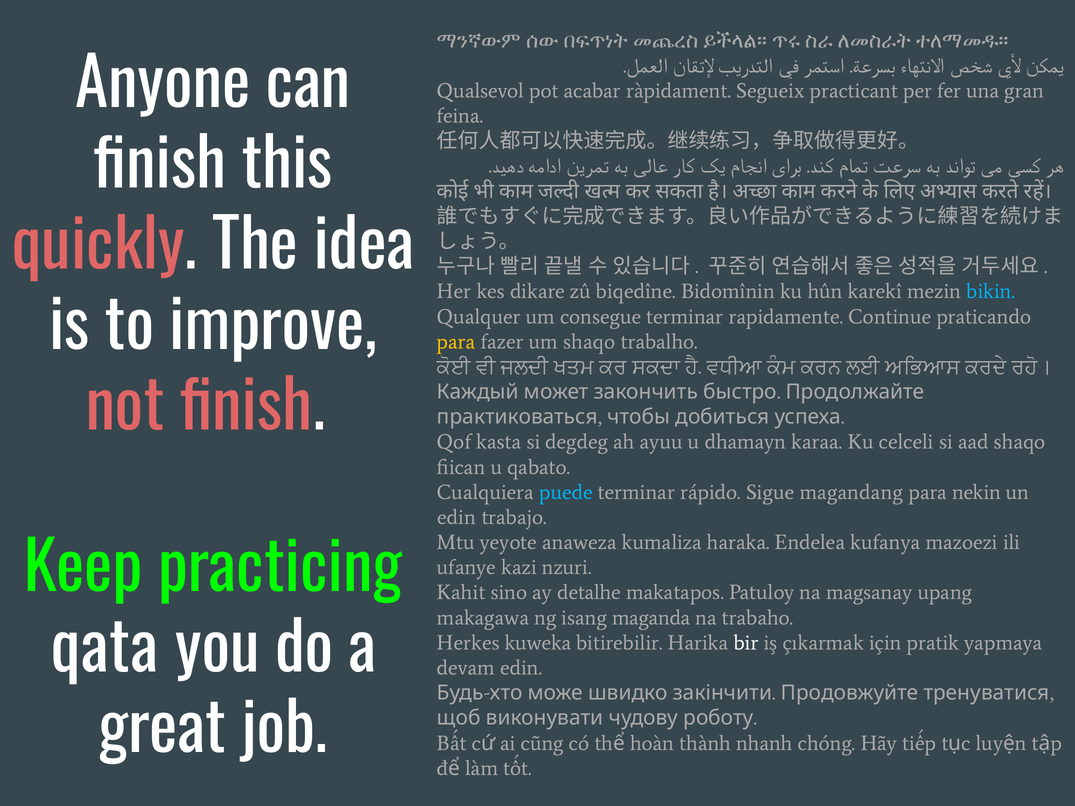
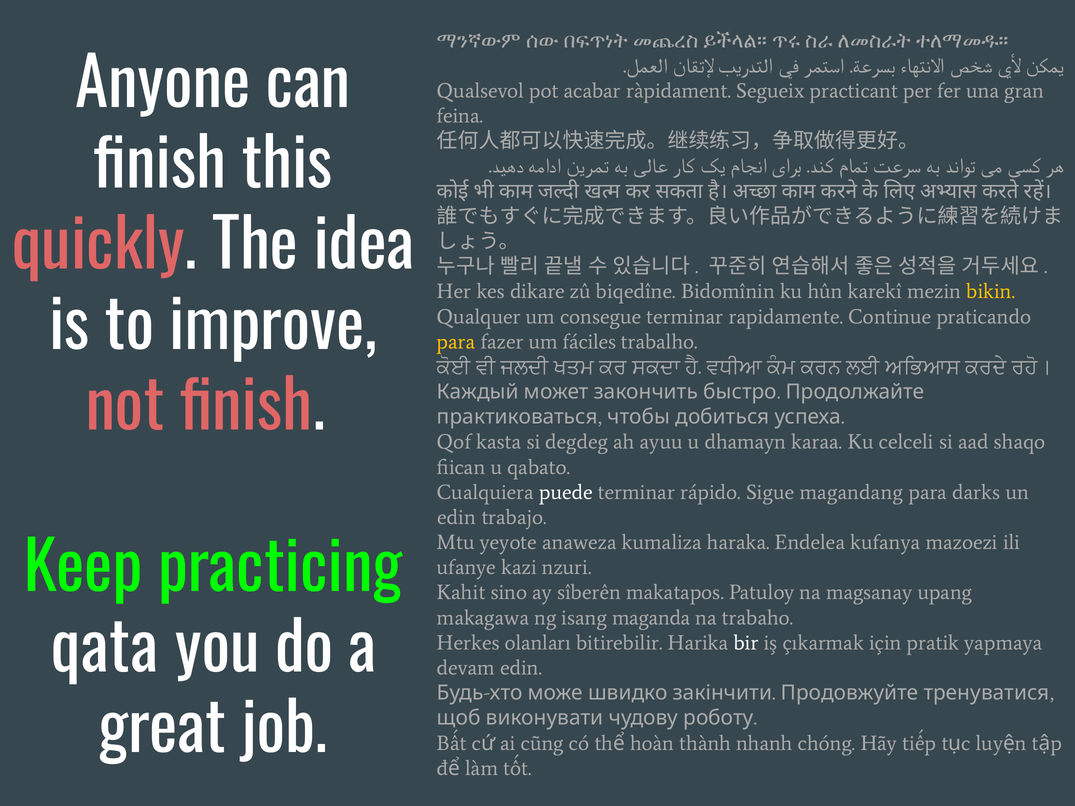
bikin colour: light blue -> yellow
um shaqo: shaqo -> fáciles
puede colour: light blue -> white
nekin: nekin -> darks
detalhe: detalhe -> sîberên
kuweka: kuweka -> olanları
